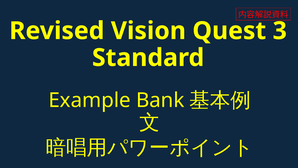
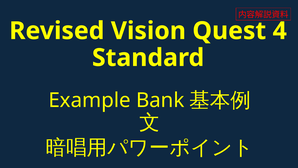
3: 3 -> 4
